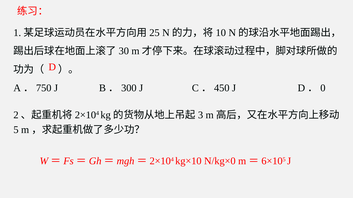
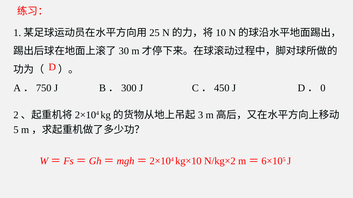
N/kg×0: N/kg×0 -> N/kg×2
